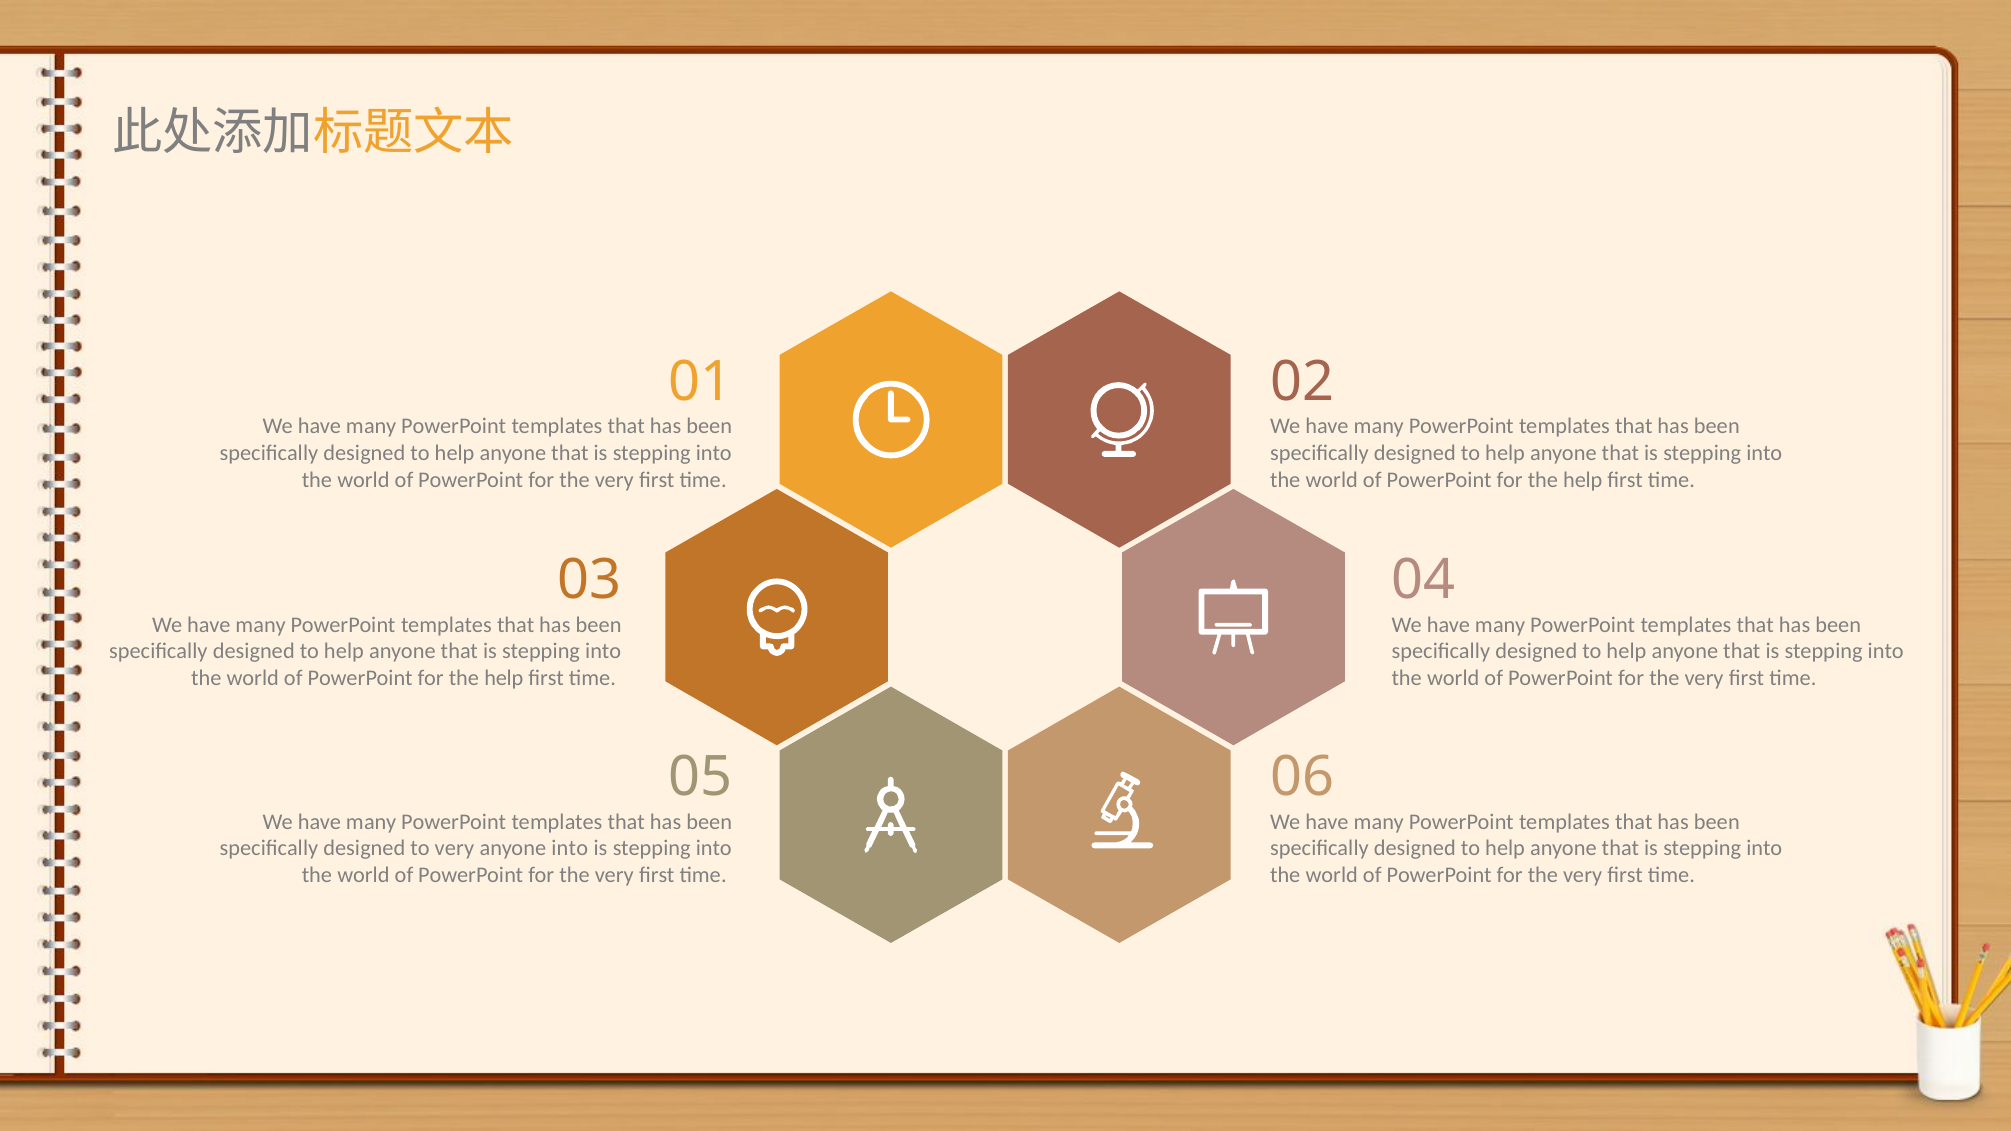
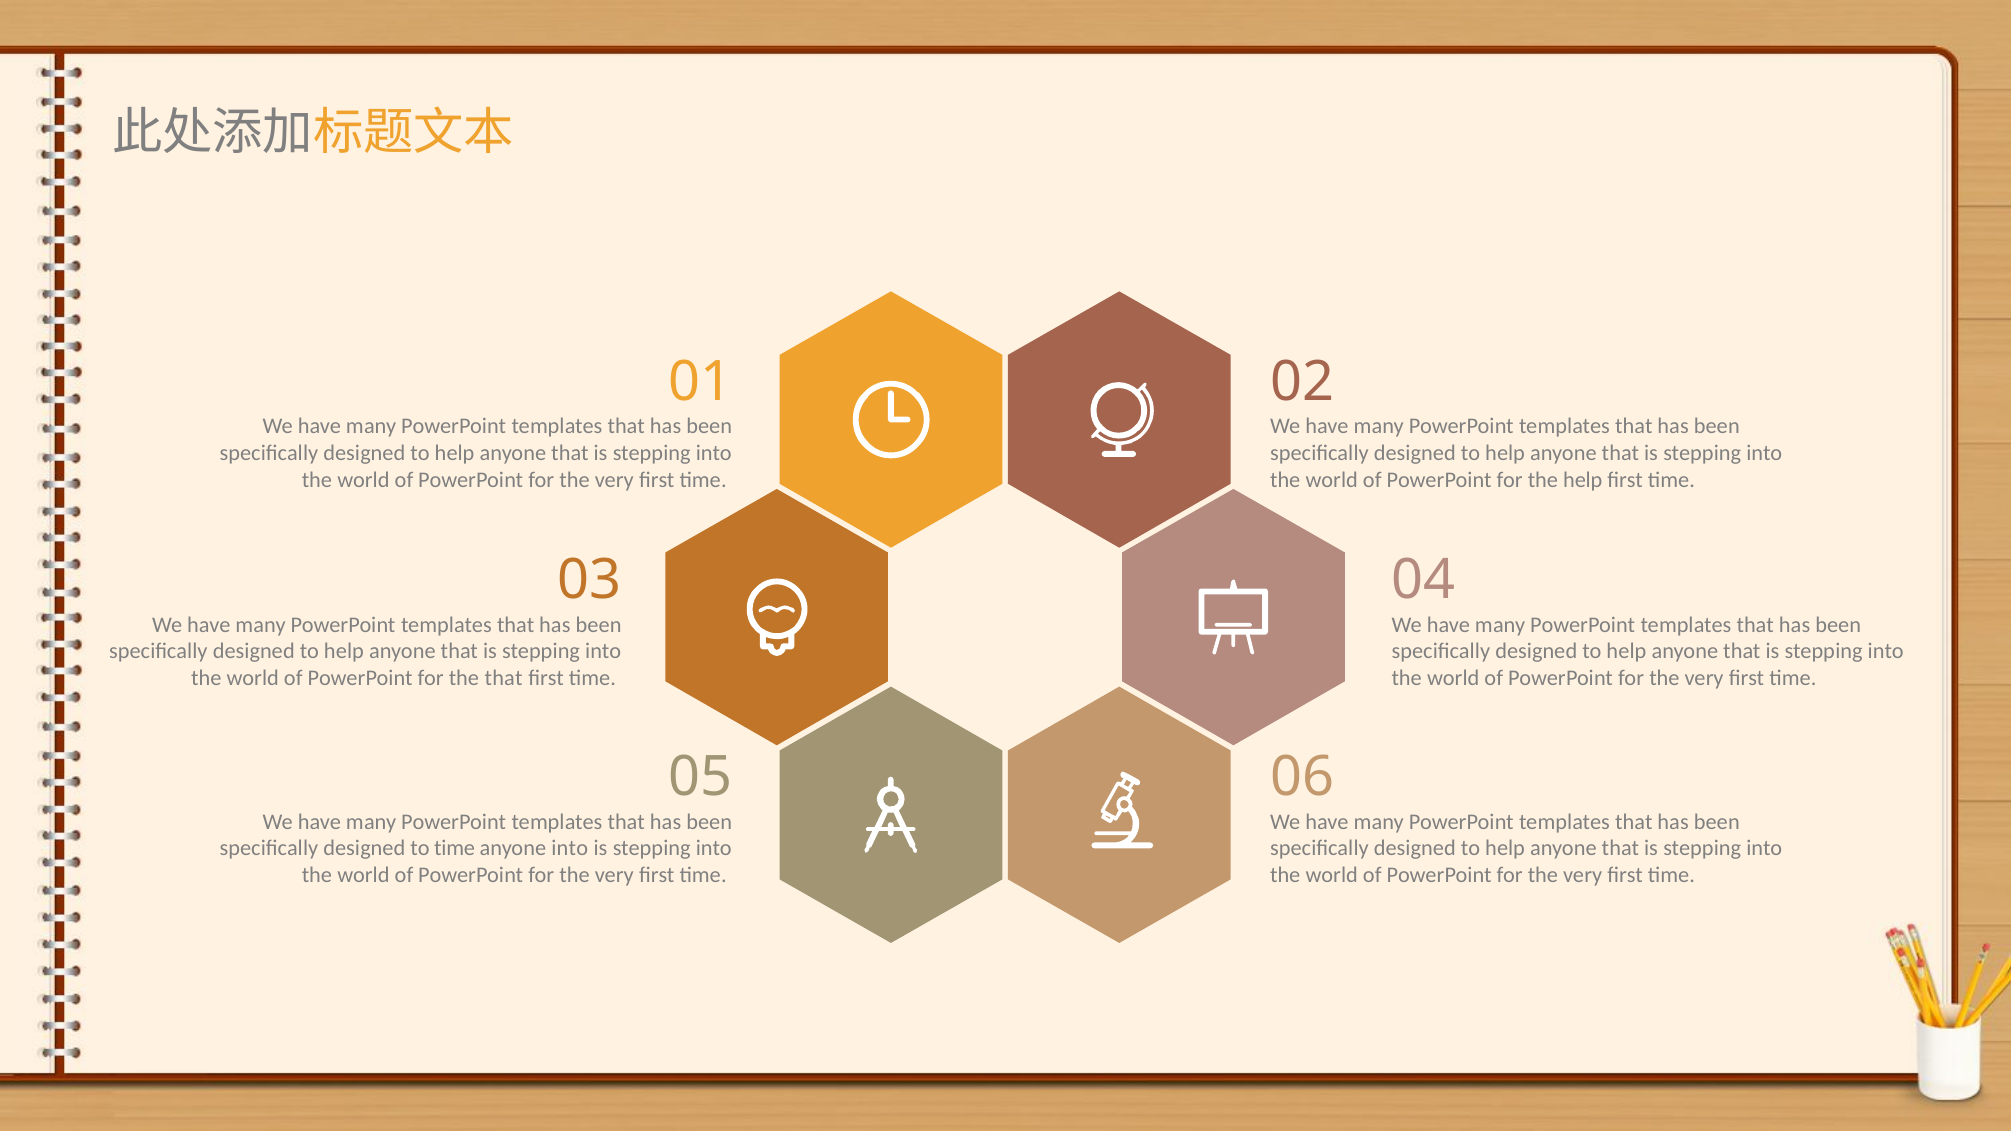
help at (504, 679): help -> that
to very: very -> time
